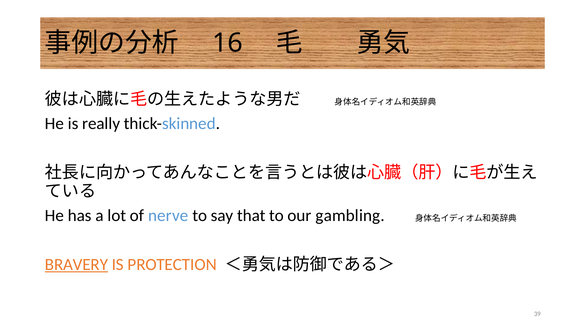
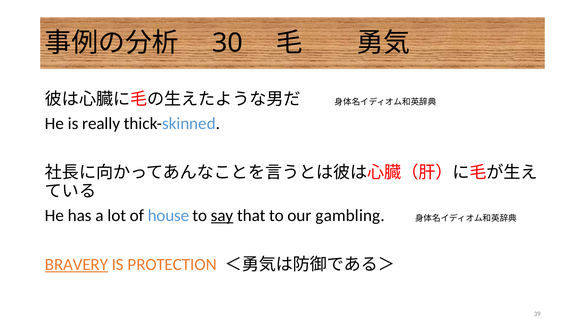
16: 16 -> 30
nerve: nerve -> house
say underline: none -> present
